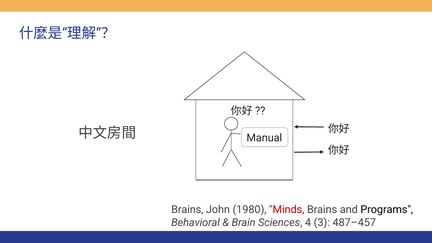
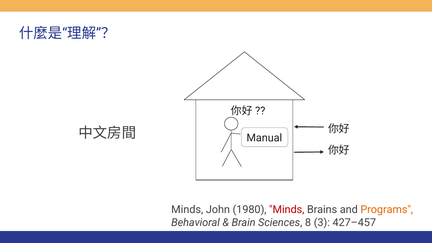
Brains at (187, 210): Brains -> Minds
Programs colour: black -> orange
4: 4 -> 8
487–457: 487–457 -> 427–457
